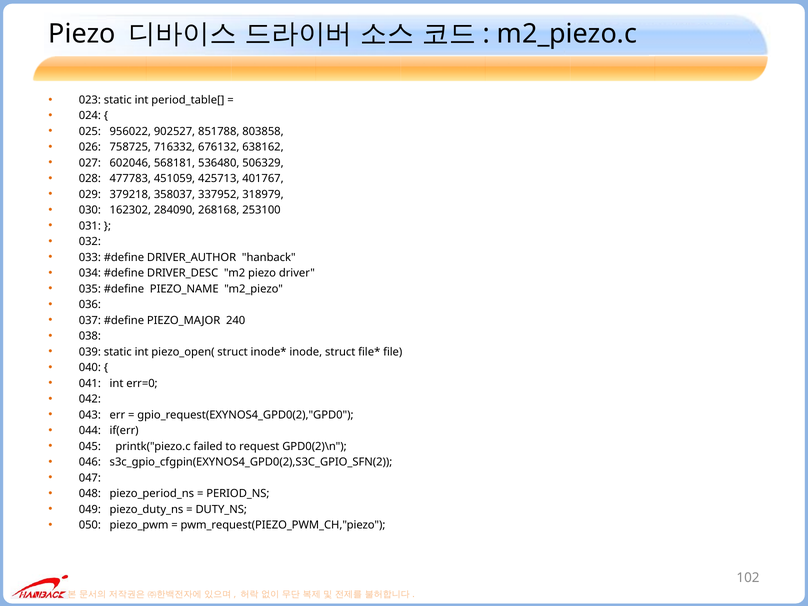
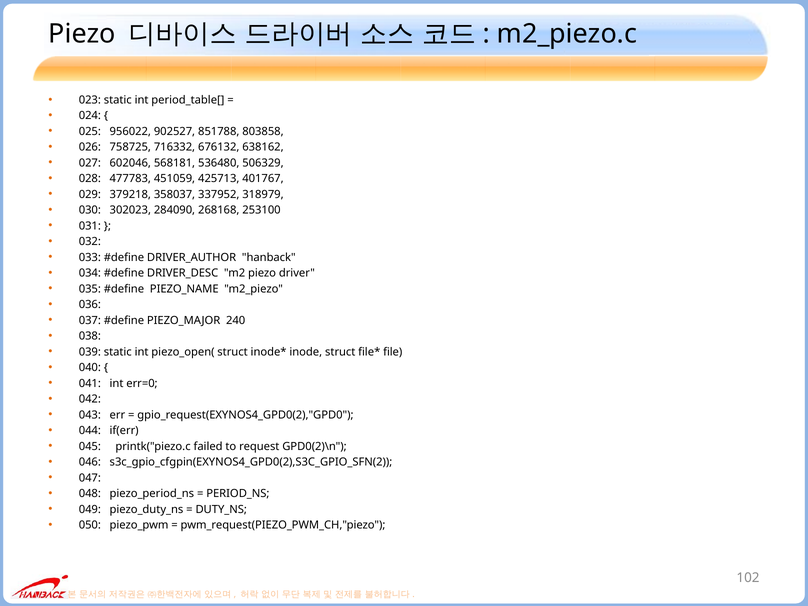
162302: 162302 -> 302023
